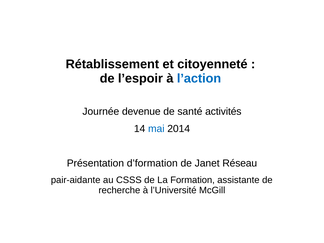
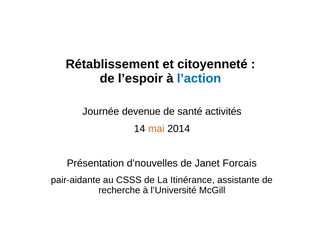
mai colour: blue -> orange
d’formation: d’formation -> d’nouvelles
Réseau: Réseau -> Forcais
Formation: Formation -> Itinérance
